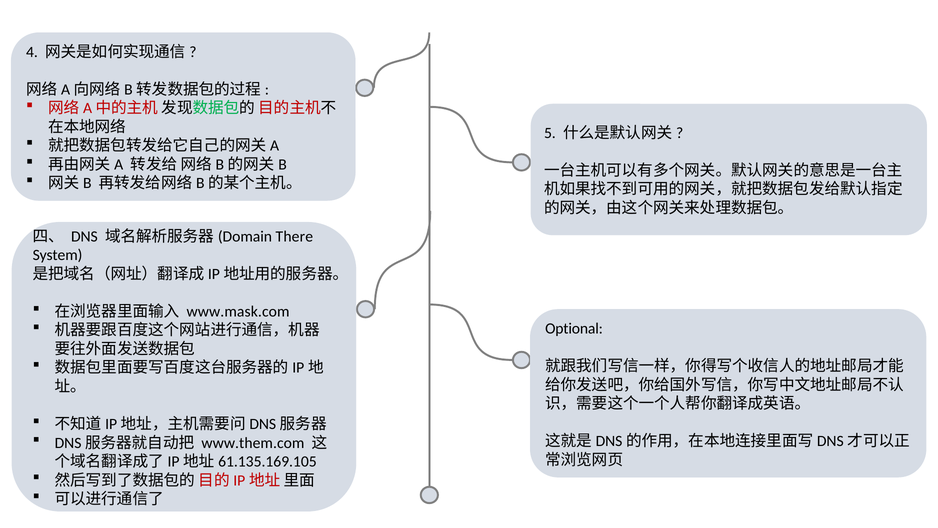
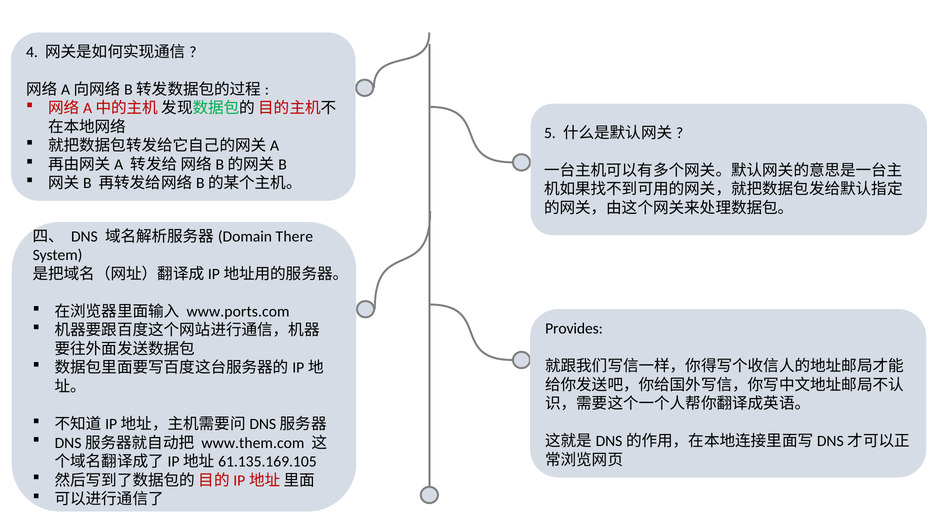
www.mask.com: www.mask.com -> www.ports.com
Optional: Optional -> Provides
